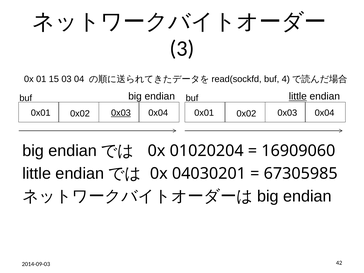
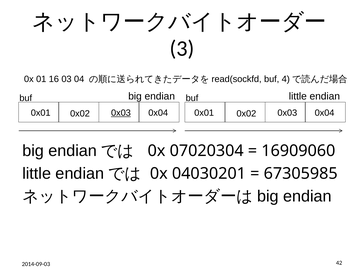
15: 15 -> 16
little at (298, 96) underline: present -> none
01020204: 01020204 -> 07020304
